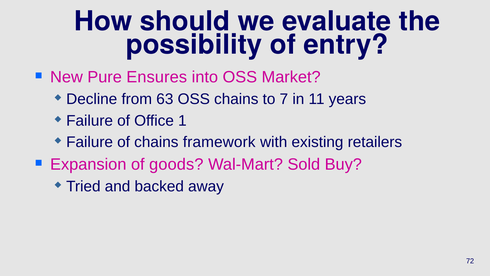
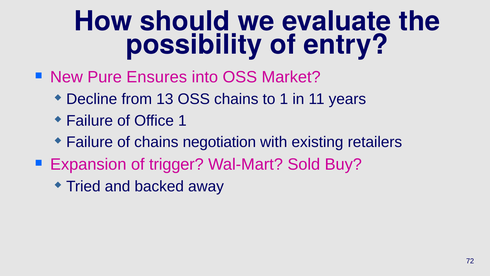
63: 63 -> 13
to 7: 7 -> 1
framework: framework -> negotiation
goods: goods -> trigger
